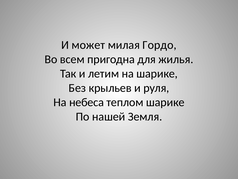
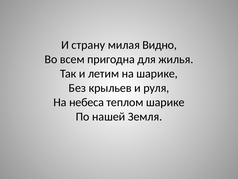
может: может -> страну
Гордо: Гордо -> Видно
